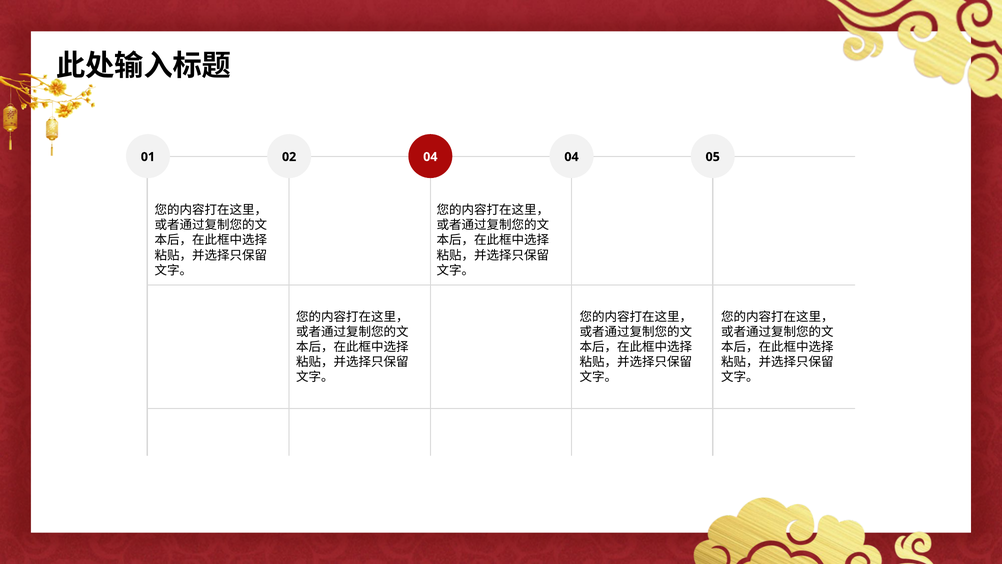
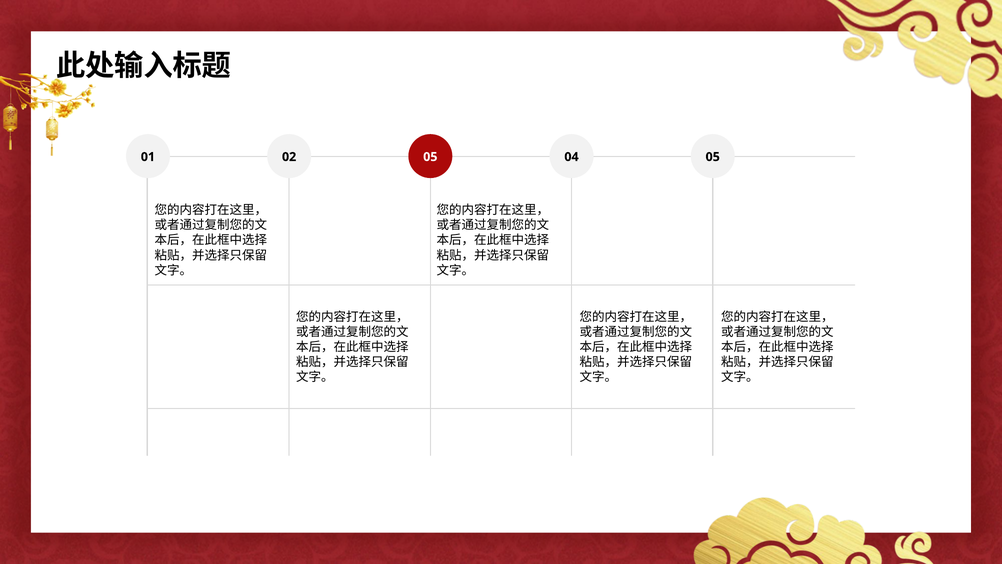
01 04: 04 -> 05
